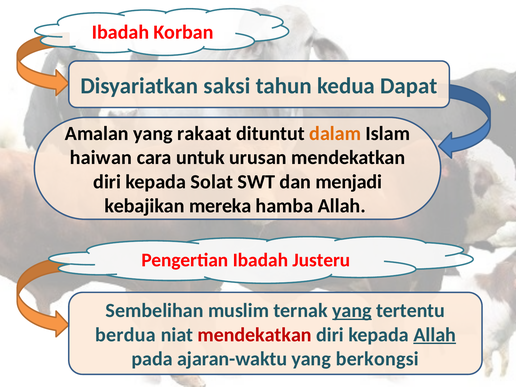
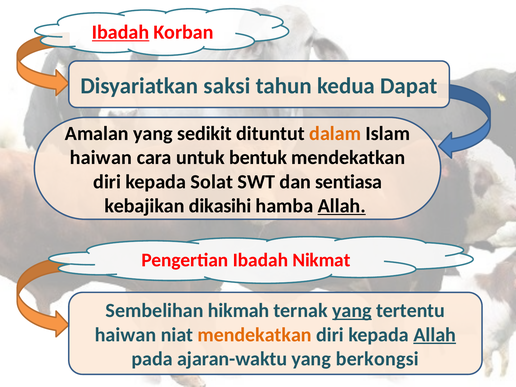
Ibadah at (121, 32) underline: none -> present
rakaat: rakaat -> sedikit
urusan: urusan -> bentuk
menjadi: menjadi -> sentiasa
mereka: mereka -> dikasihi
Allah at (342, 206) underline: none -> present
Justeru: Justeru -> Nikmat
muslim: muslim -> hikmah
berdua at (125, 335): berdua -> haiwan
mendekatkan at (255, 335) colour: red -> orange
